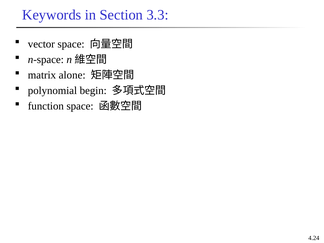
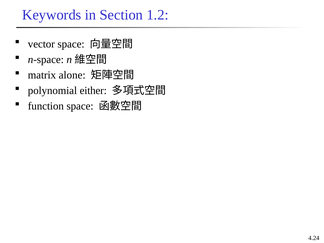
3.3: 3.3 -> 1.2
begin: begin -> either
